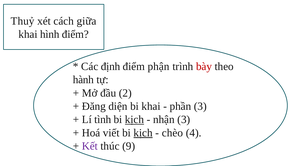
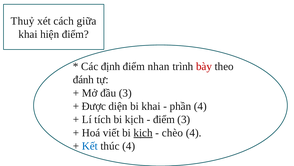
hình: hình -> hiện
phận: phận -> nhan
hành: hành -> đánh
đầu 2: 2 -> 3
Đăng: Đăng -> Được
phần 3: 3 -> 4
tình: tình -> tích
kịch at (134, 119) underline: present -> none
nhận at (164, 119): nhận -> điểm
Kết colour: purple -> blue
thúc 9: 9 -> 4
